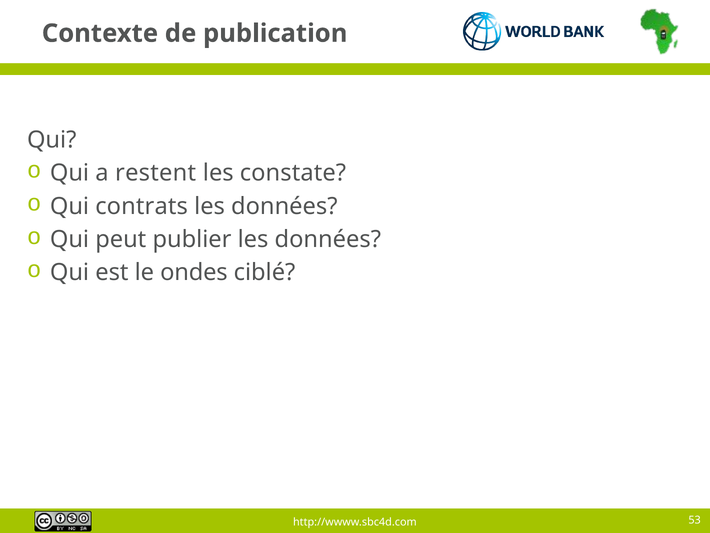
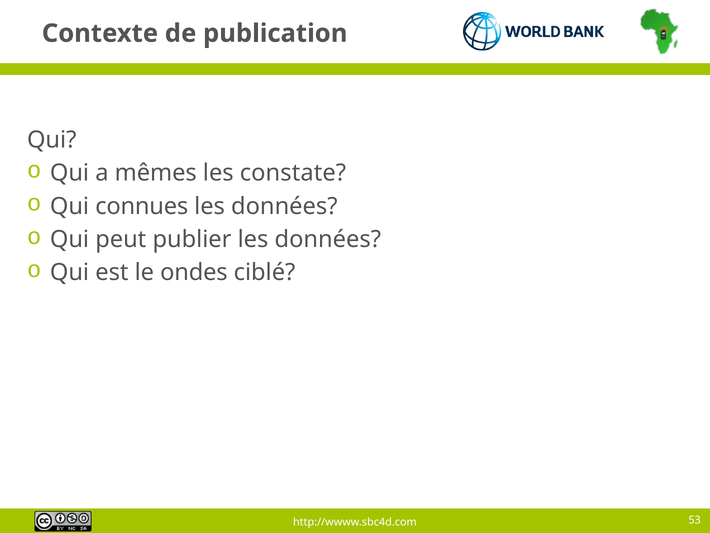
restent: restent -> mêmes
contrats: contrats -> connues
